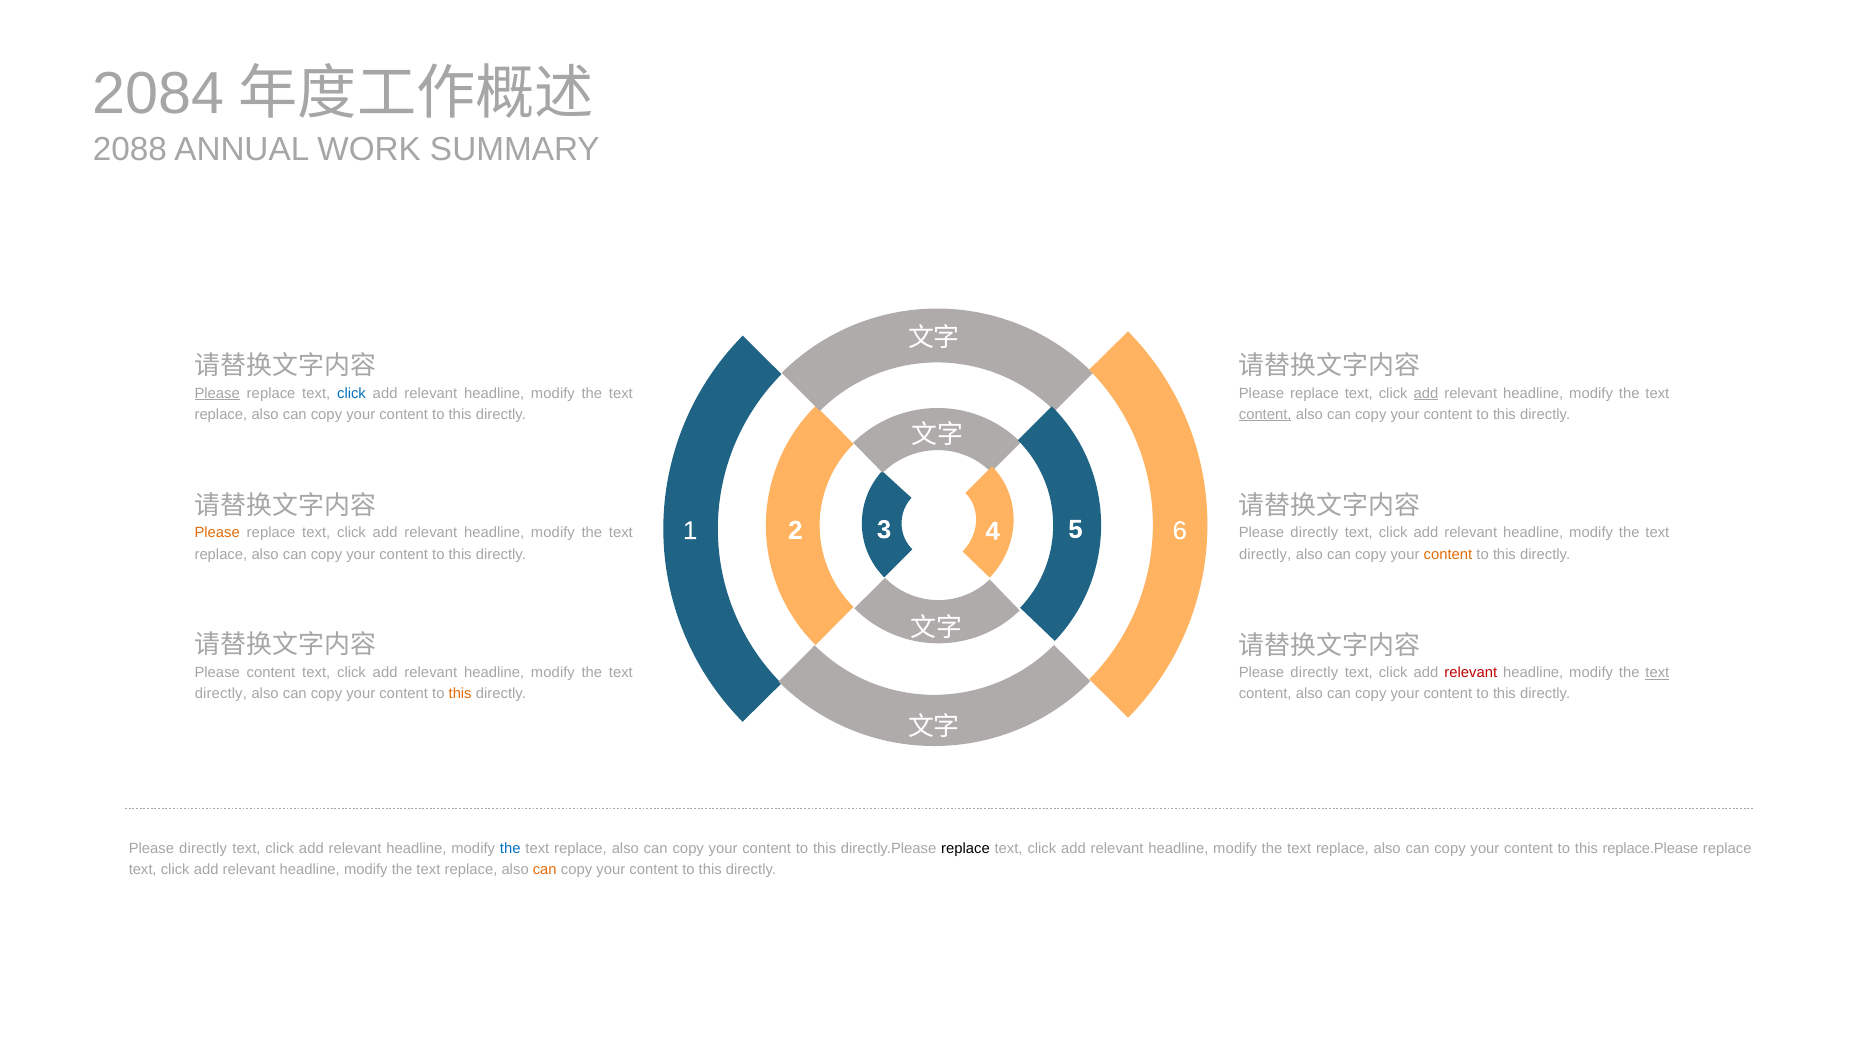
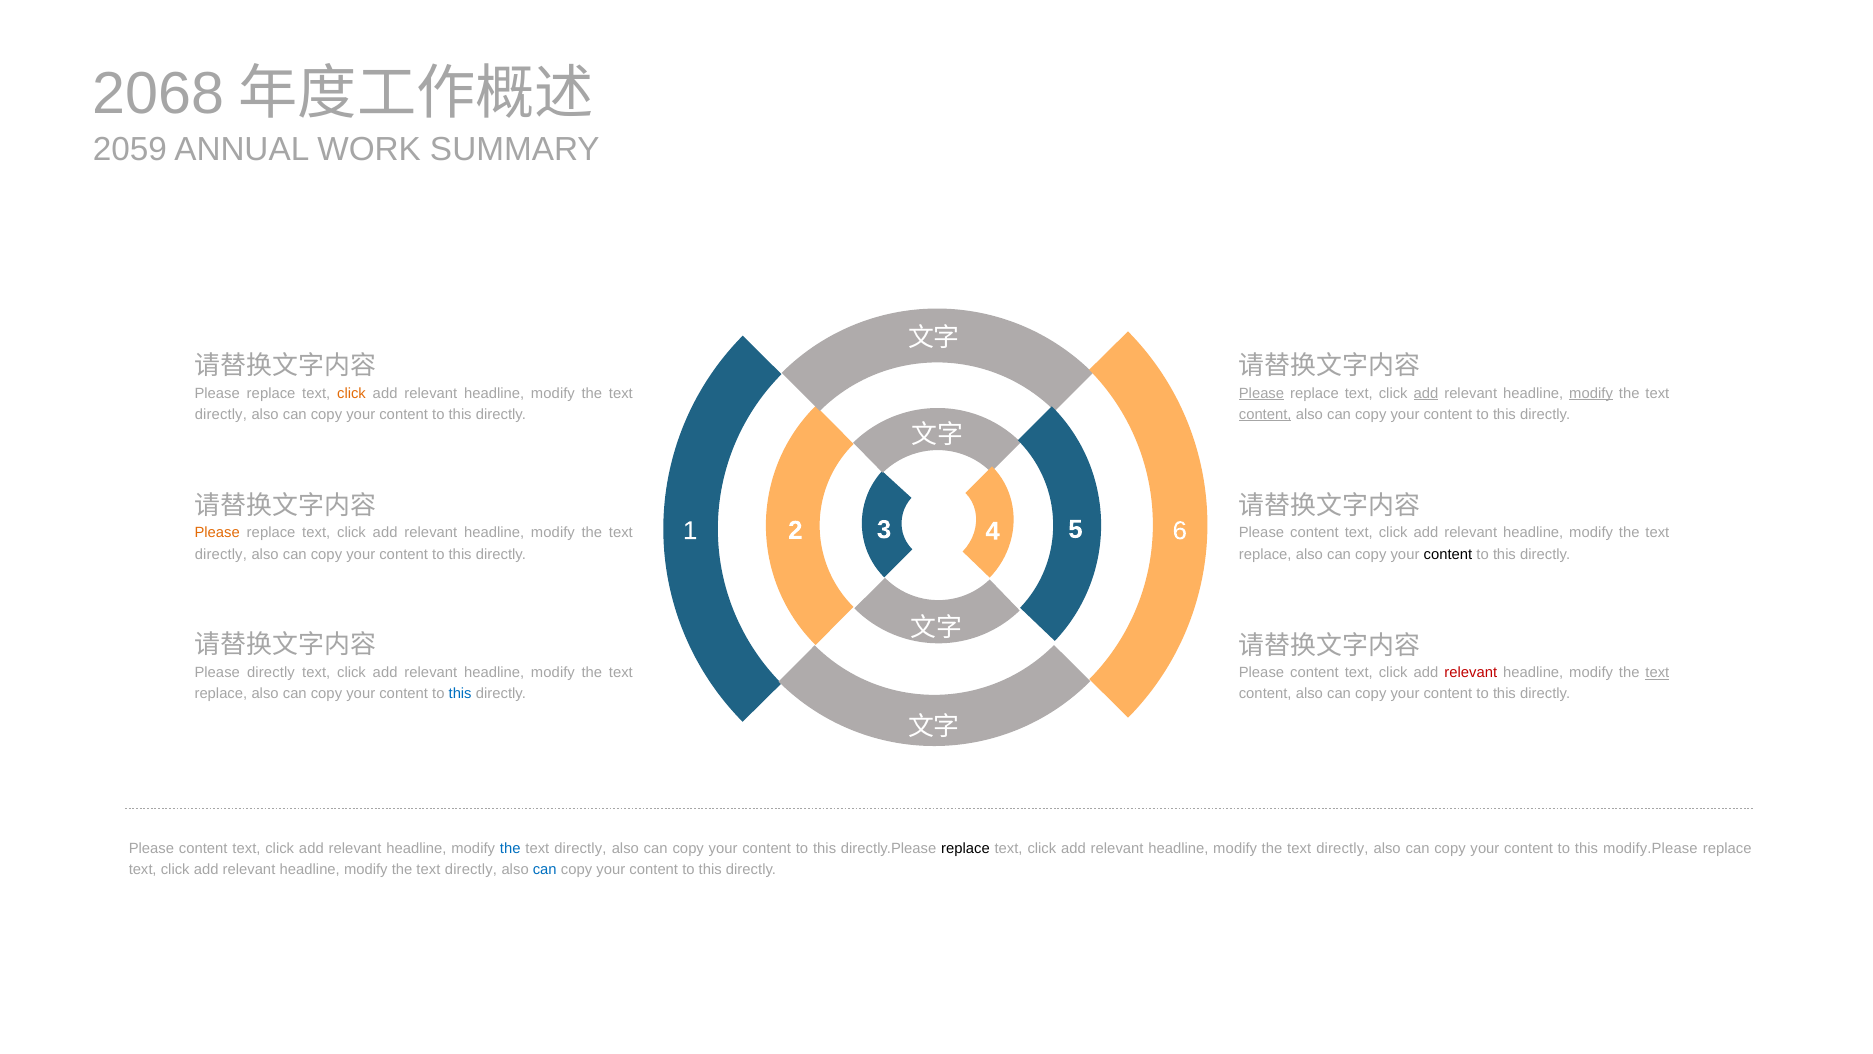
2084: 2084 -> 2068
2088: 2088 -> 2059
Please at (217, 393) underline: present -> none
click at (352, 393) colour: blue -> orange
Please at (1261, 393) underline: none -> present
modify at (1591, 393) underline: none -> present
replace at (221, 414): replace -> directly
directly at (1314, 533): directly -> content
replace at (221, 554): replace -> directly
directly at (1265, 554): directly -> replace
content at (1448, 554) colour: orange -> black
Please content: content -> directly
directly at (1314, 673): directly -> content
directly at (221, 693): directly -> replace
this at (460, 693) colour: orange -> blue
directly at (203, 848): directly -> content
replace at (580, 848): replace -> directly
replace at (1342, 848): replace -> directly
replace.Please: replace.Please -> modify.Please
replace at (471, 869): replace -> directly
can at (545, 869) colour: orange -> blue
